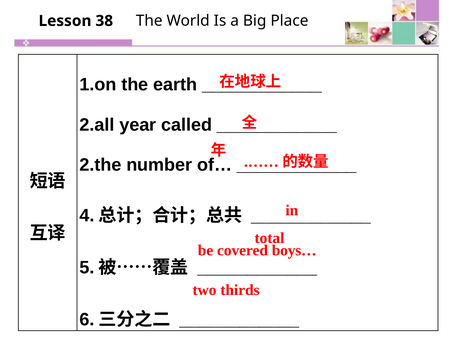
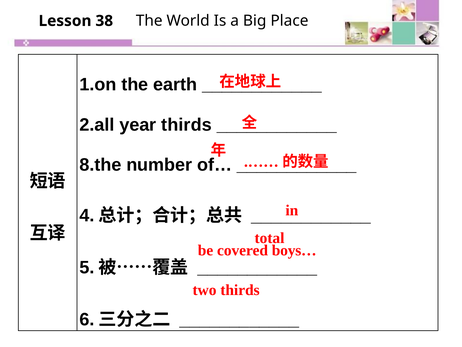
year called: called -> thirds
2.the: 2.the -> 8.the
